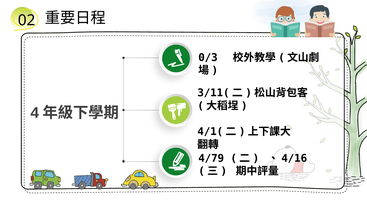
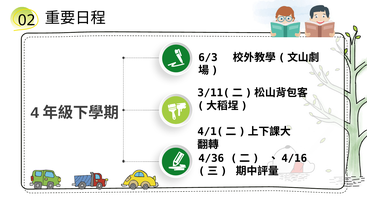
0/3: 0/3 -> 6/3
4/79: 4/79 -> 4/36
